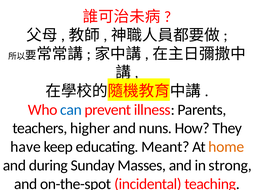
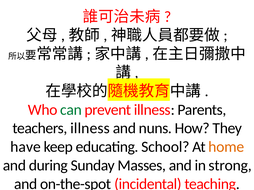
can colour: blue -> green
teachers higher: higher -> illness
Meant: Meant -> School
